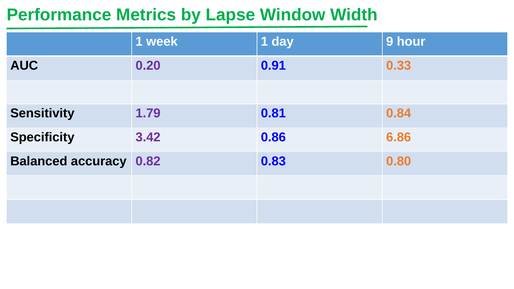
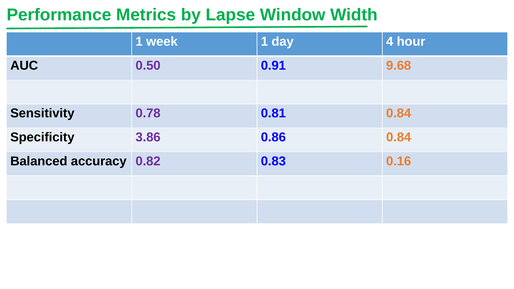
9: 9 -> 4
0.20: 0.20 -> 0.50
0.33: 0.33 -> 9.68
1.79: 1.79 -> 0.78
3.42: 3.42 -> 3.86
0.86 6.86: 6.86 -> 0.84
0.80: 0.80 -> 0.16
